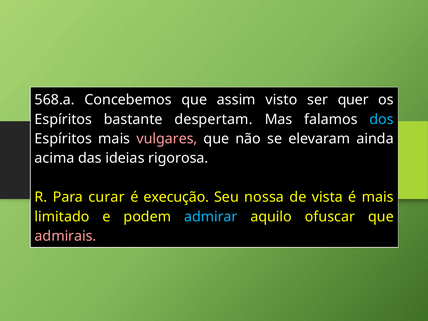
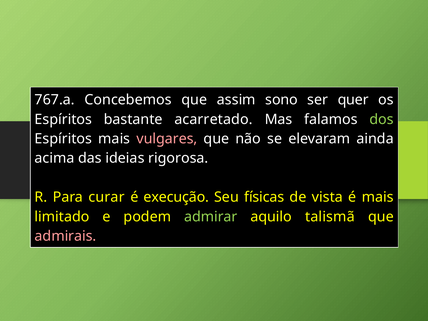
568.a: 568.a -> 767.a
visto: visto -> sono
despertam: despertam -> acarretado
dos colour: light blue -> light green
nossa: nossa -> físicas
admirar colour: light blue -> light green
ofuscar: ofuscar -> talismã
